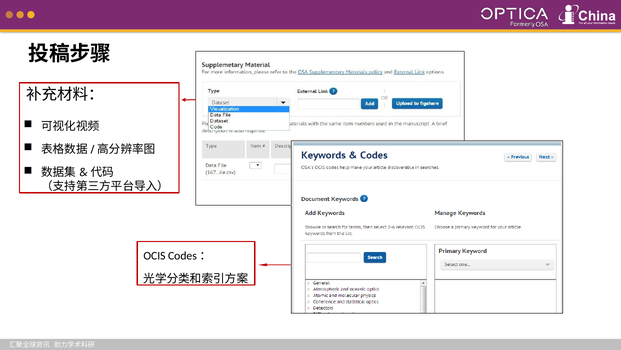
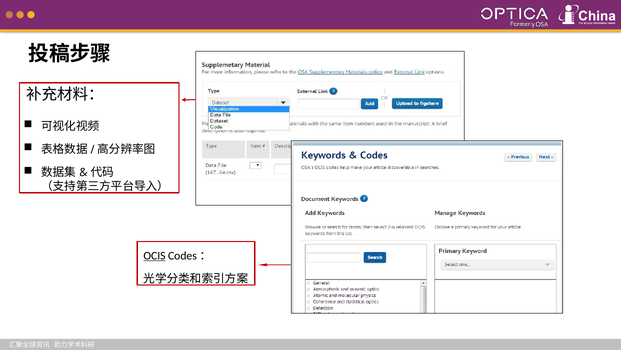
OCIS underline: none -> present
